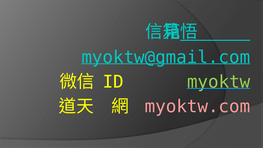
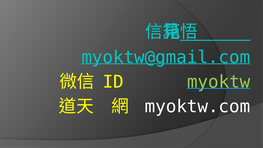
myoktw.com colour: pink -> white
